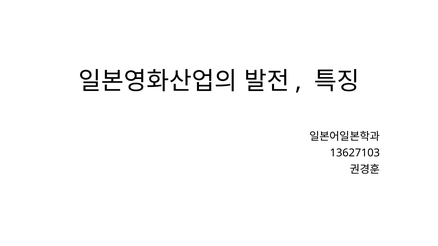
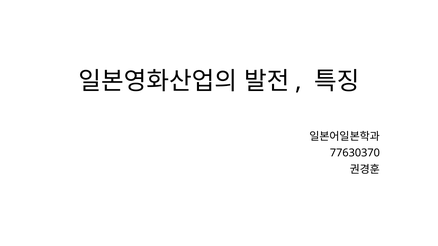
13627103: 13627103 -> 77630370
